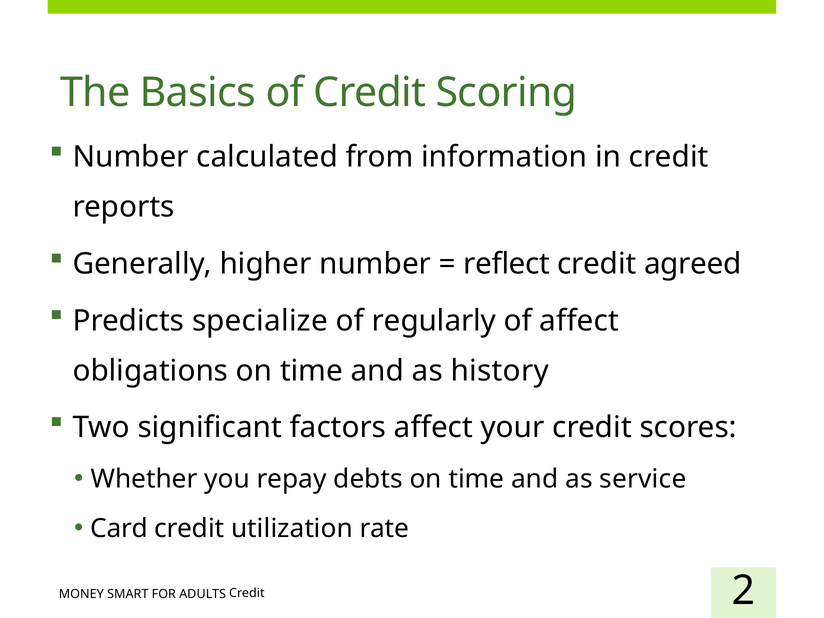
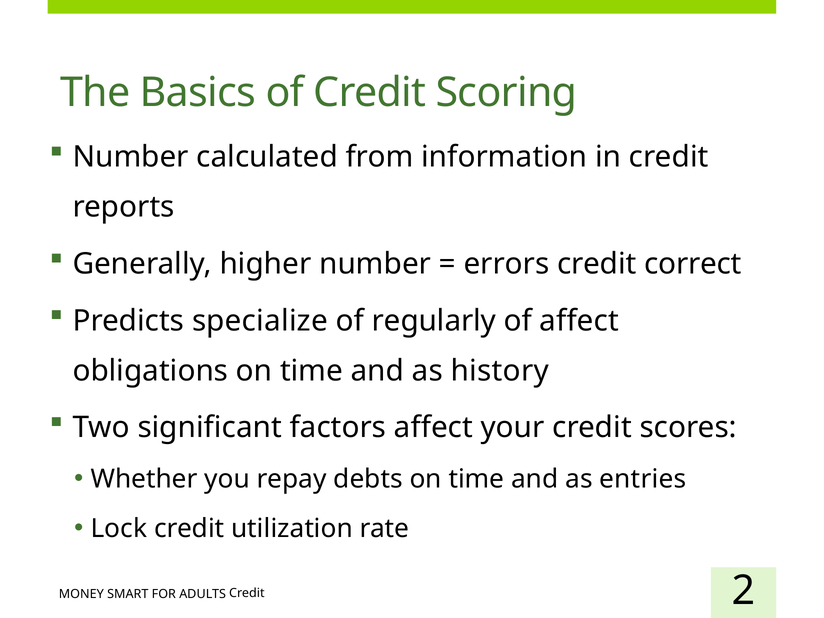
reflect: reflect -> errors
agreed: agreed -> correct
service: service -> entries
Card: Card -> Lock
